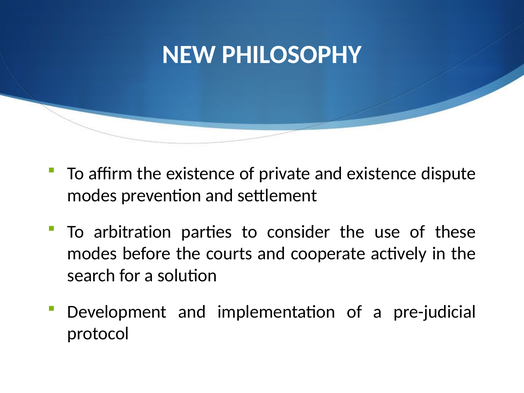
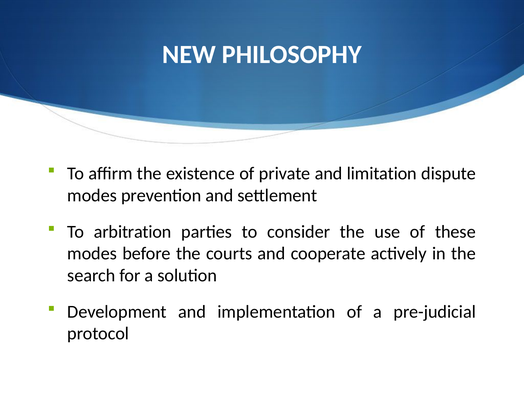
and existence: existence -> limitation
